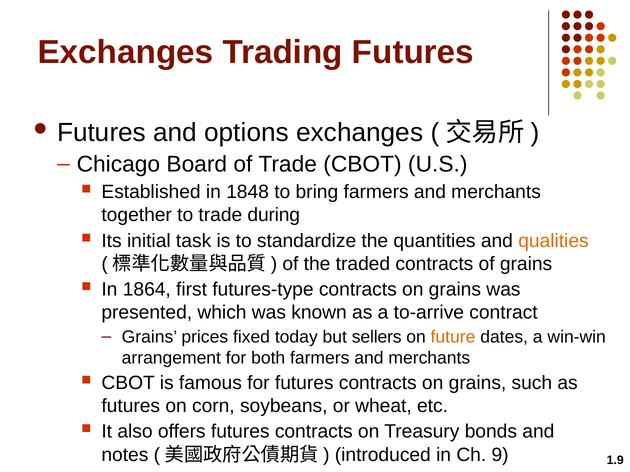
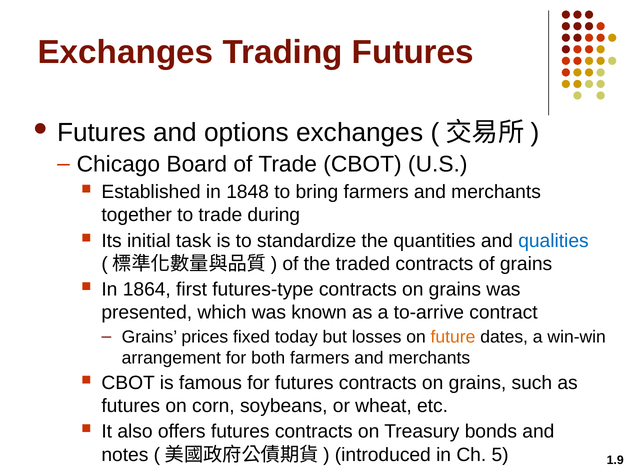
qualities colour: orange -> blue
sellers: sellers -> losses
9: 9 -> 5
